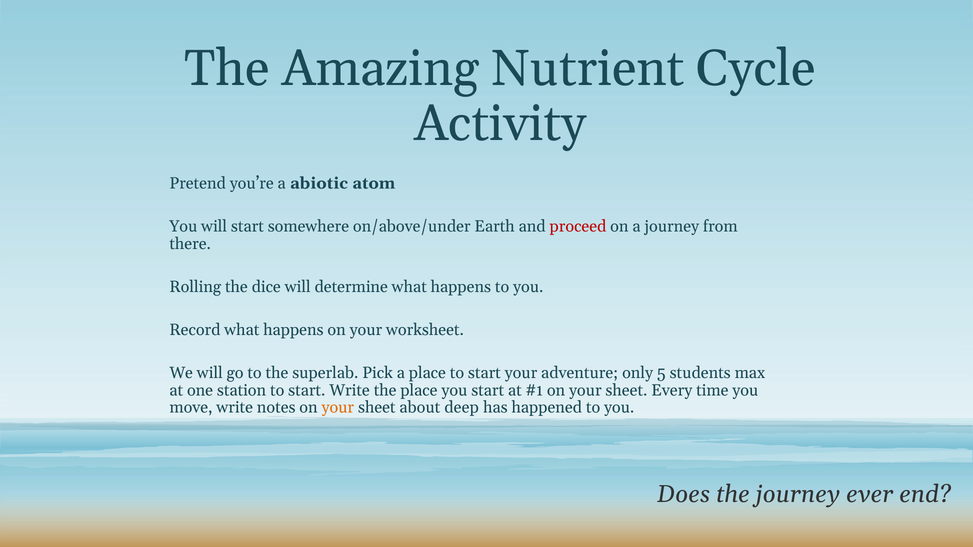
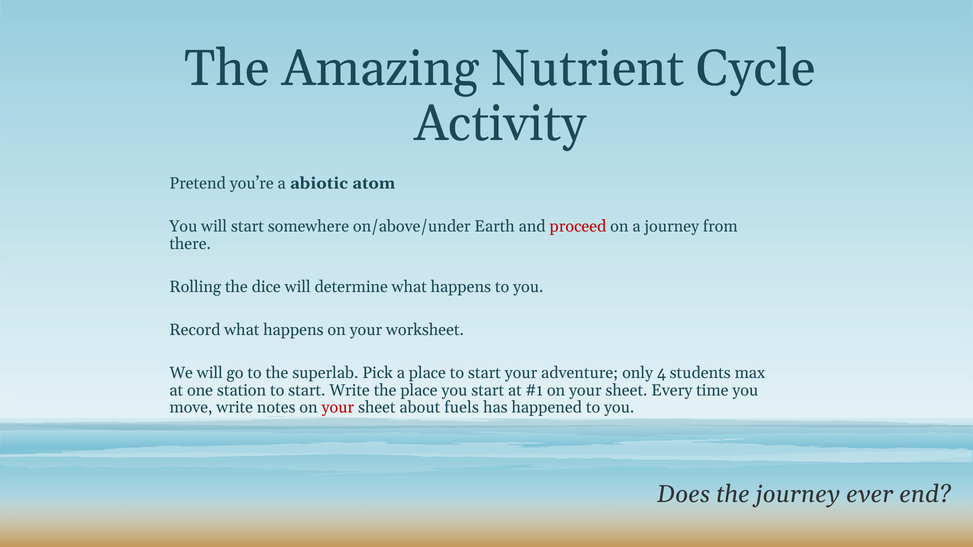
5: 5 -> 4
your at (338, 408) colour: orange -> red
deep: deep -> fuels
